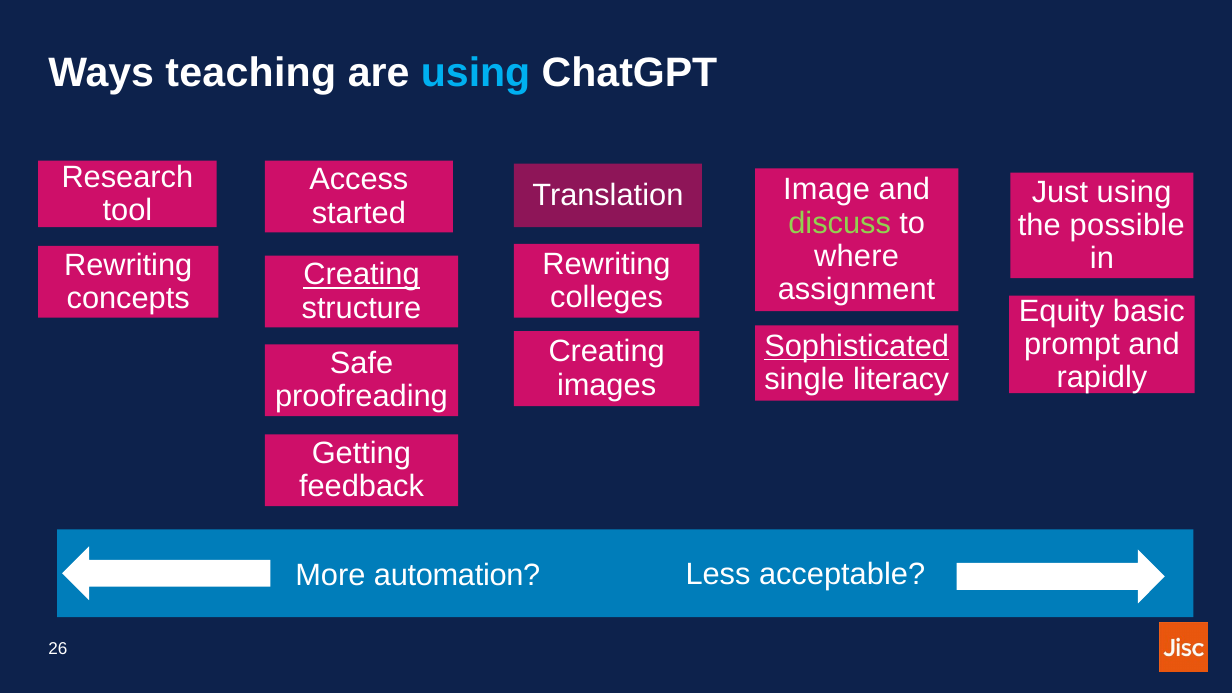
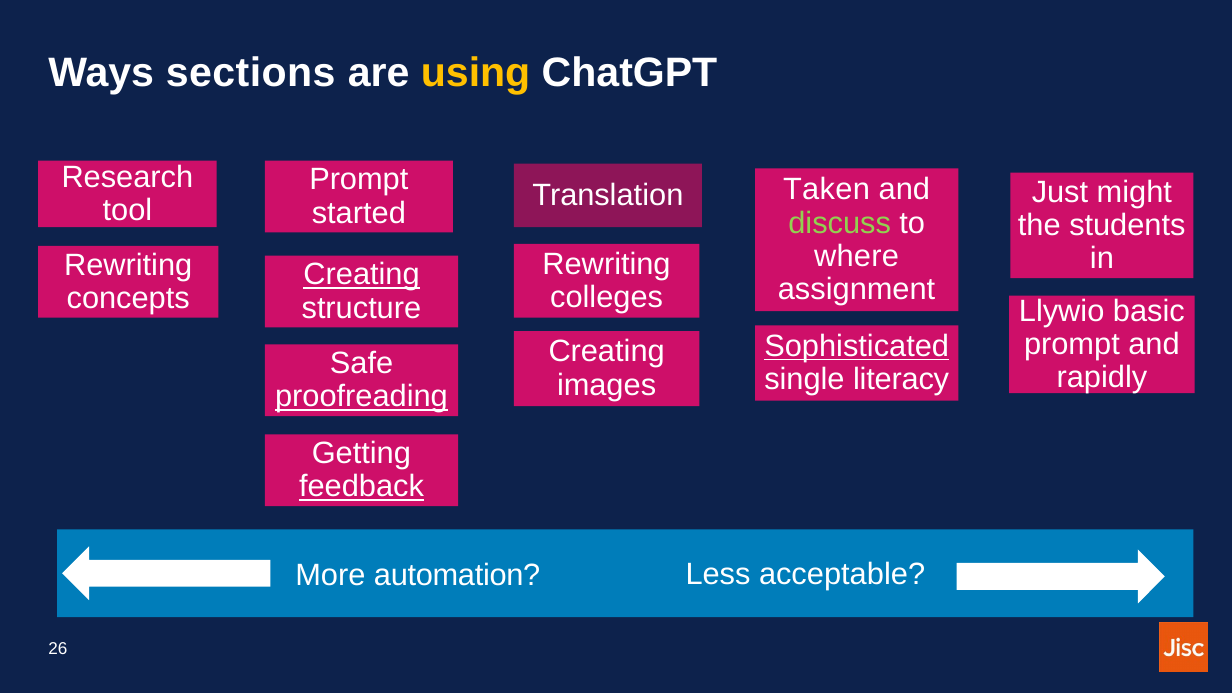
teaching: teaching -> sections
using at (476, 73) colour: light blue -> yellow
Access at (359, 180): Access -> Prompt
Image: Image -> Taken
Just using: using -> might
possible: possible -> students
Equity: Equity -> Llywio
proofreading underline: none -> present
feedback underline: none -> present
